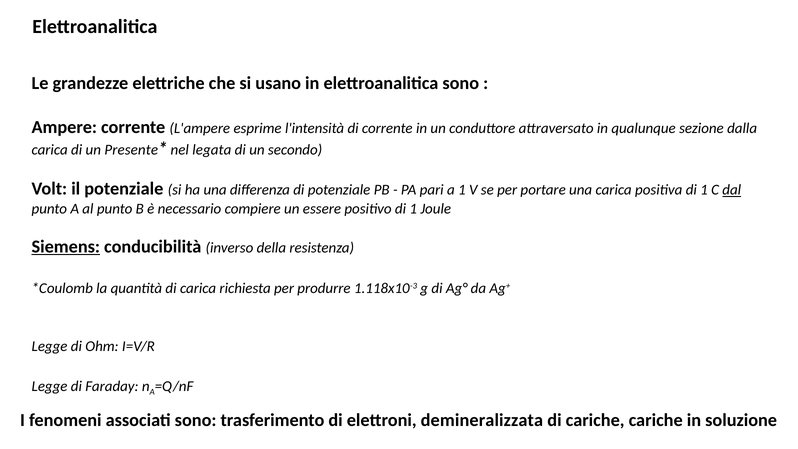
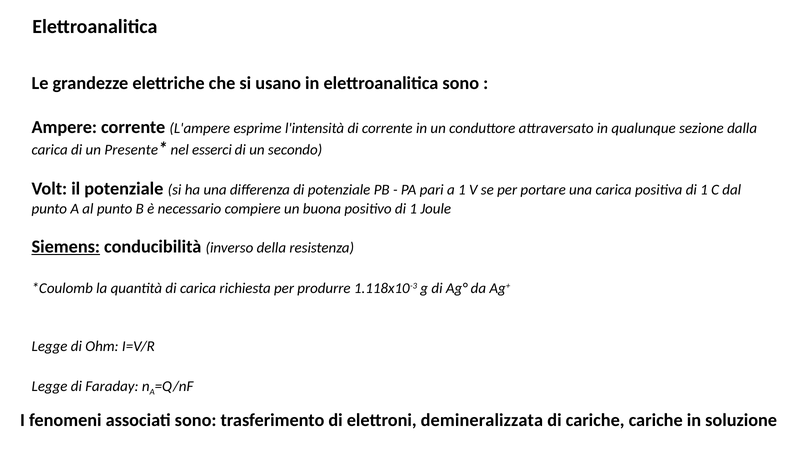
legata: legata -> esserci
dal underline: present -> none
essere: essere -> buona
